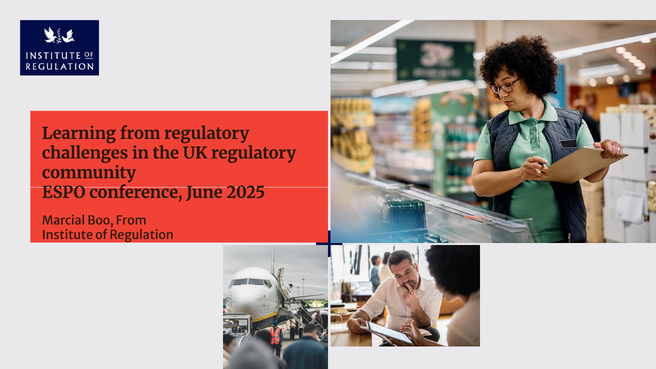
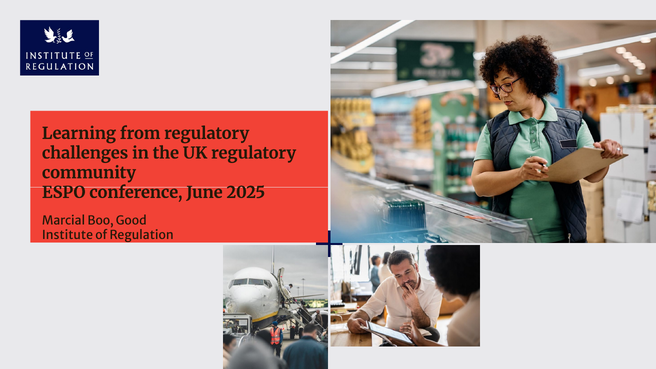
Boo From: From -> Good
